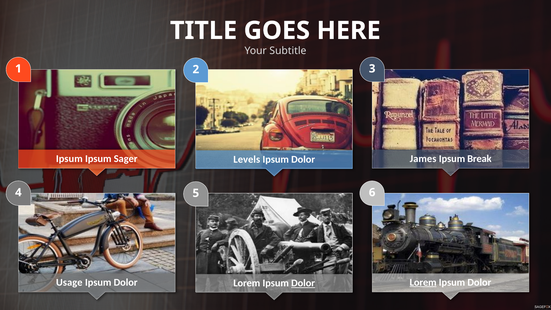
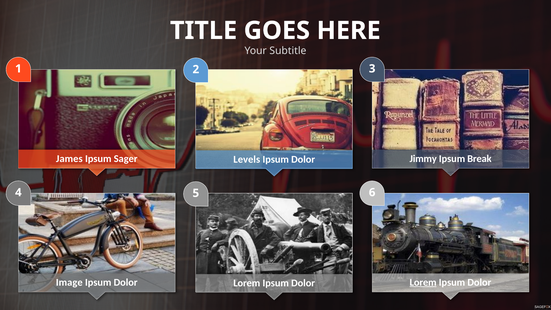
Ipsum at (69, 159): Ipsum -> James
James: James -> Jimmy
Usage: Usage -> Image
Dolor at (303, 283) underline: present -> none
